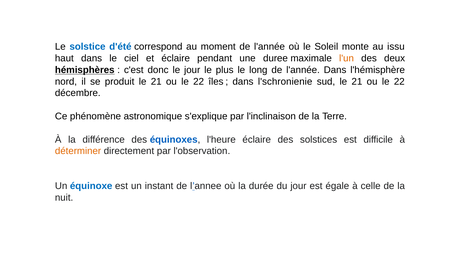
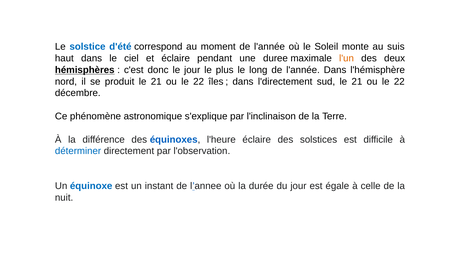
issu: issu -> suis
l'schronienie: l'schronienie -> l'directement
déterminer colour: orange -> blue
